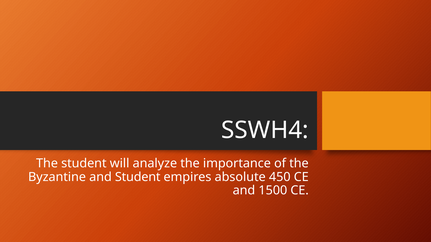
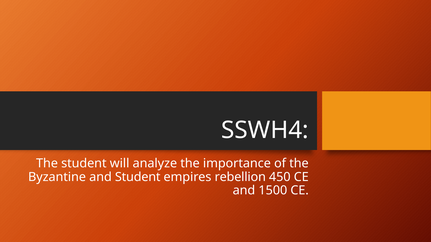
absolute: absolute -> rebellion
